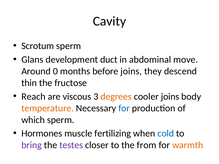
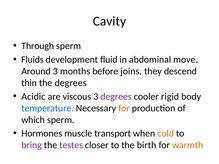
Scrotum: Scrotum -> Through
Glans: Glans -> Fluids
duct: duct -> fluid
Around 0: 0 -> 3
the fructose: fructose -> degrees
Reach: Reach -> Acidic
degrees at (116, 97) colour: orange -> purple
cooler joins: joins -> rigid
temperature colour: orange -> blue
for at (124, 108) colour: blue -> orange
fertilizing: fertilizing -> transport
cold colour: blue -> orange
from: from -> birth
